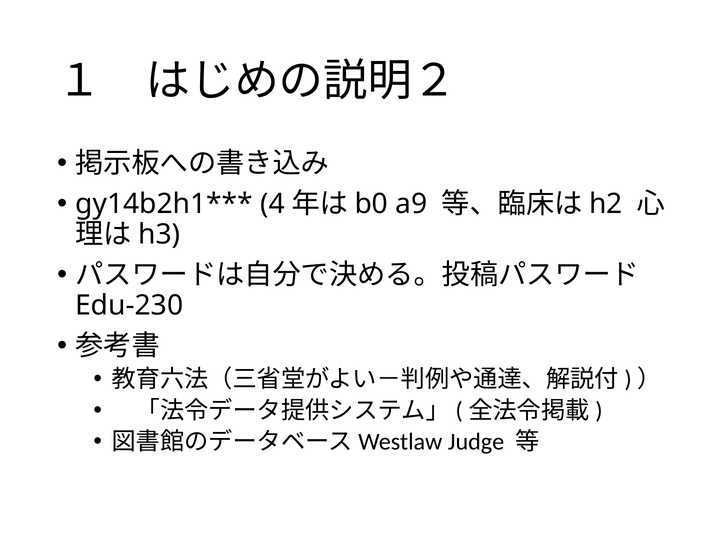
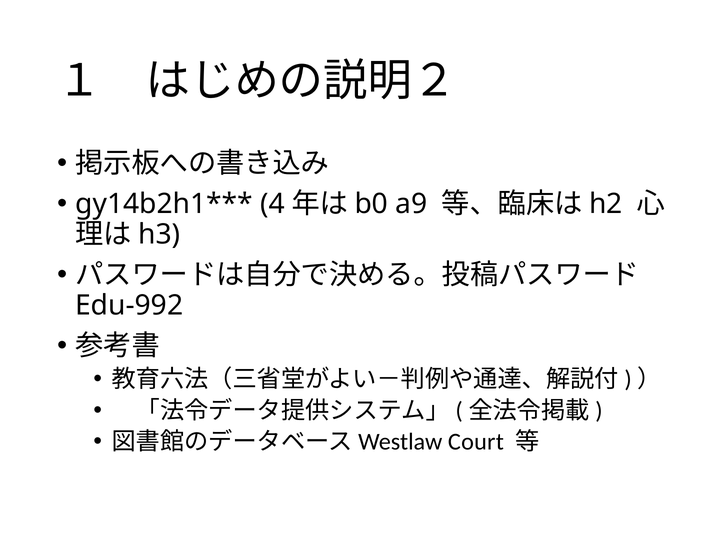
Edu-230: Edu-230 -> Edu-992
Judge: Judge -> Court
